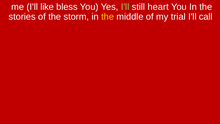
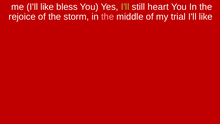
stories: stories -> rejoice
the at (108, 17) colour: yellow -> pink
trial I'll call: call -> like
